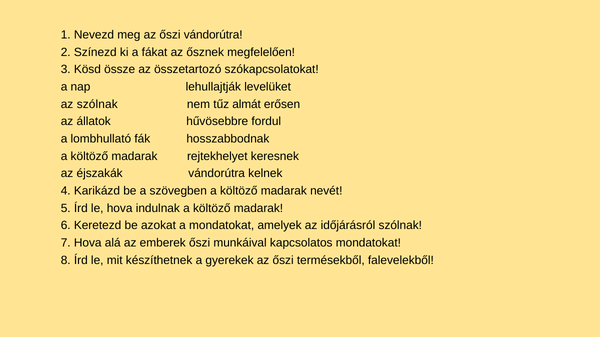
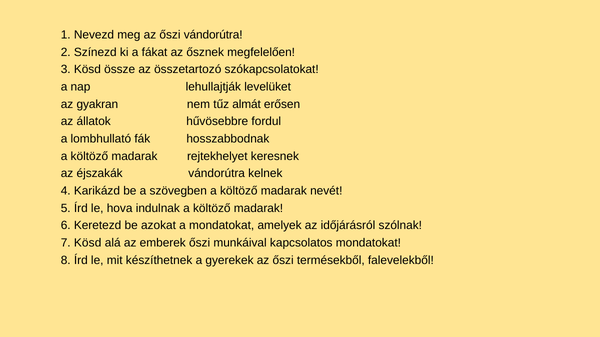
az szólnak: szólnak -> gyakran
7 Hova: Hova -> Kösd
